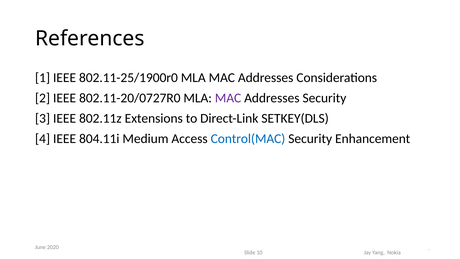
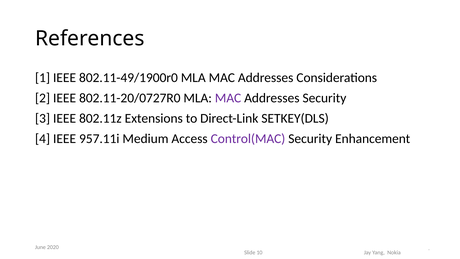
802.11-25/1900r0: 802.11-25/1900r0 -> 802.11-49/1900r0
804.11i: 804.11i -> 957.11i
Control(MAC colour: blue -> purple
